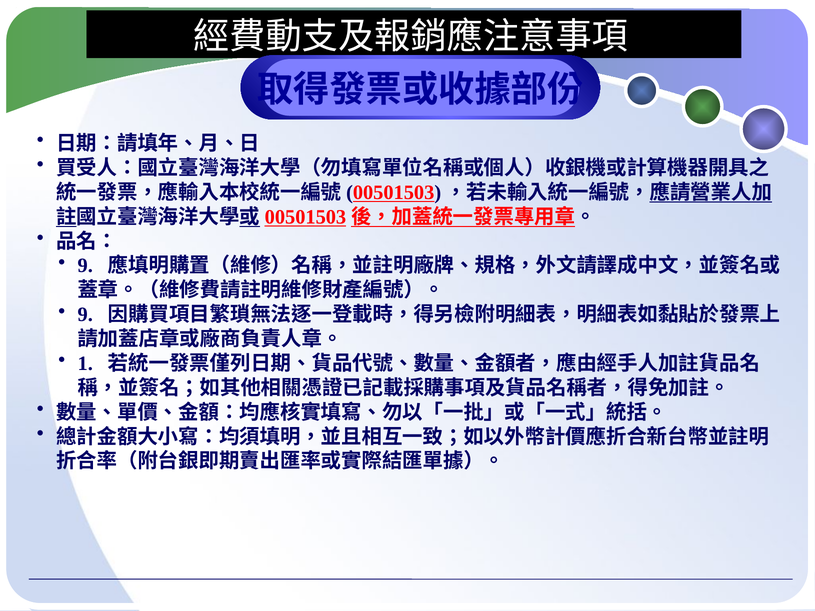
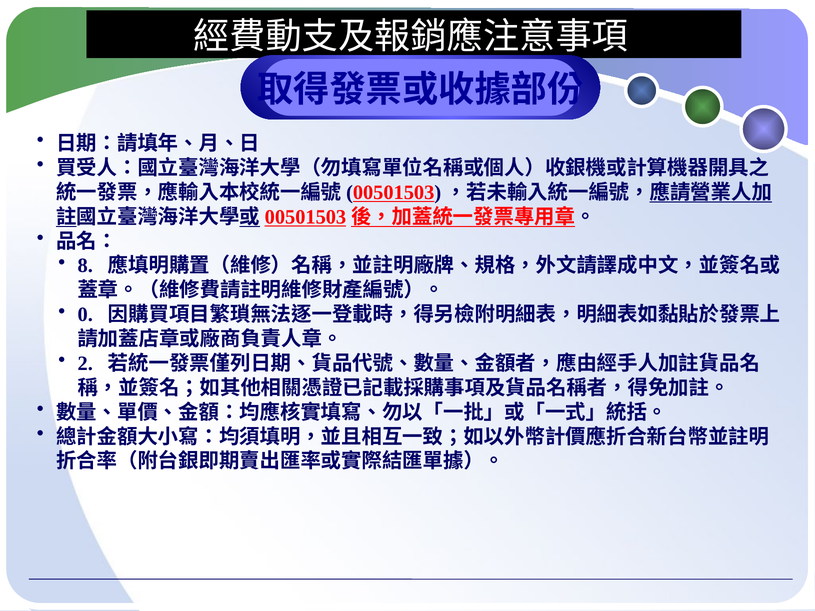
9 at (85, 266): 9 -> 8
9 at (85, 315): 9 -> 0
1: 1 -> 2
